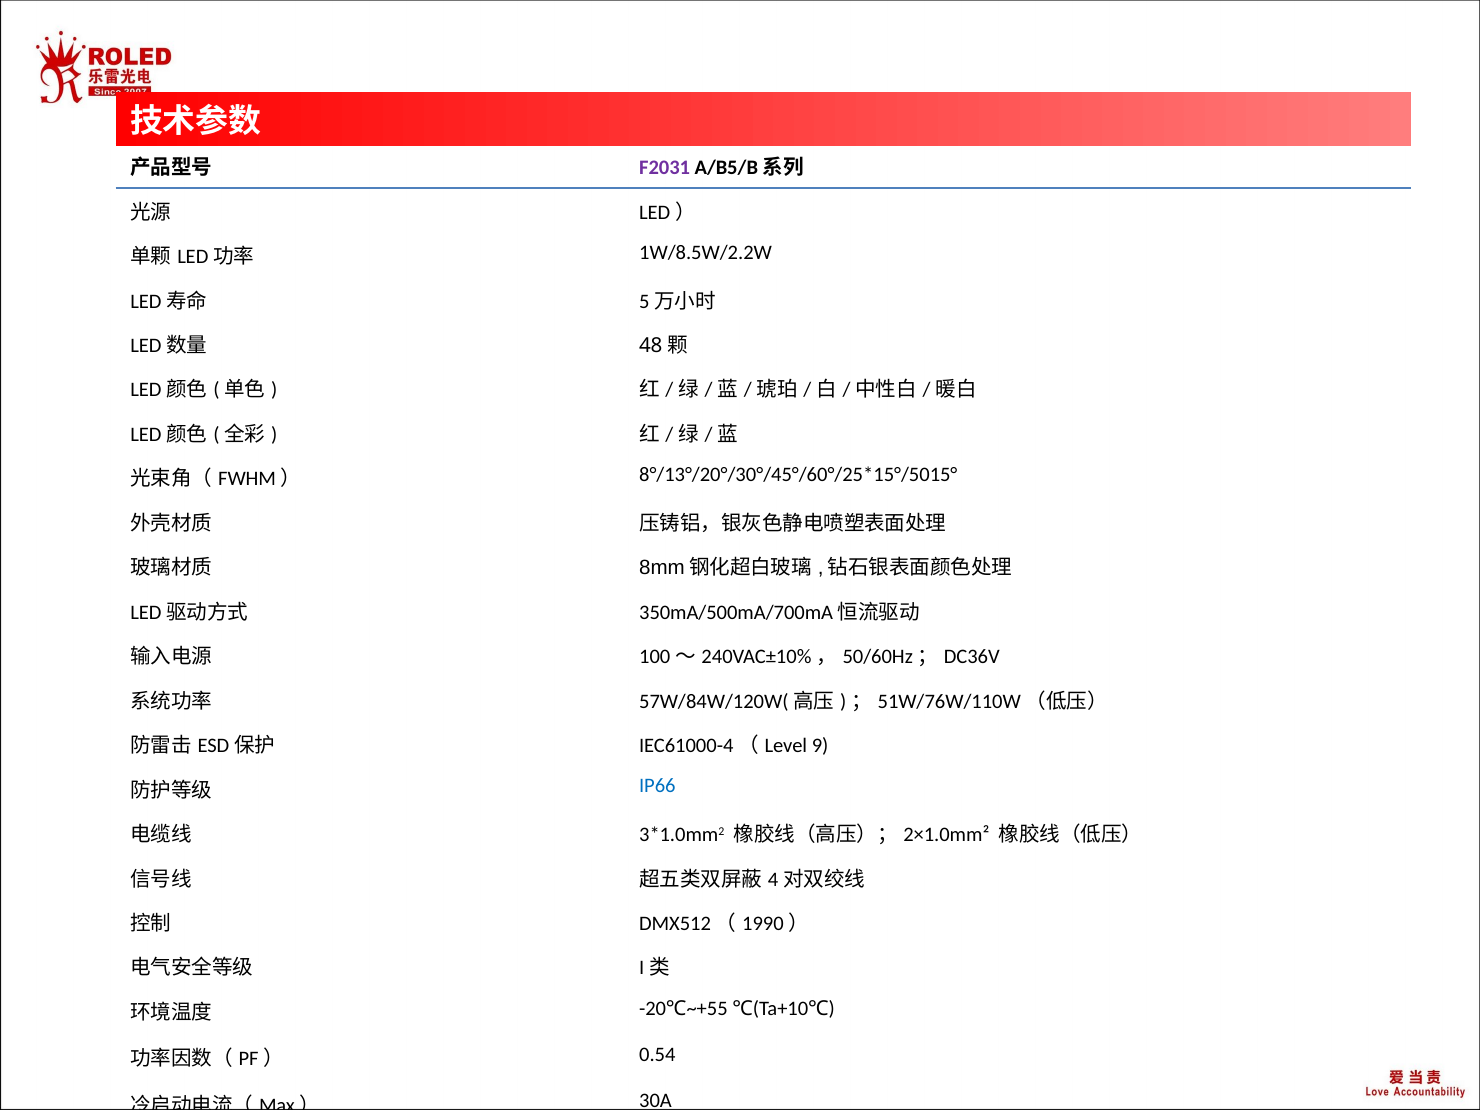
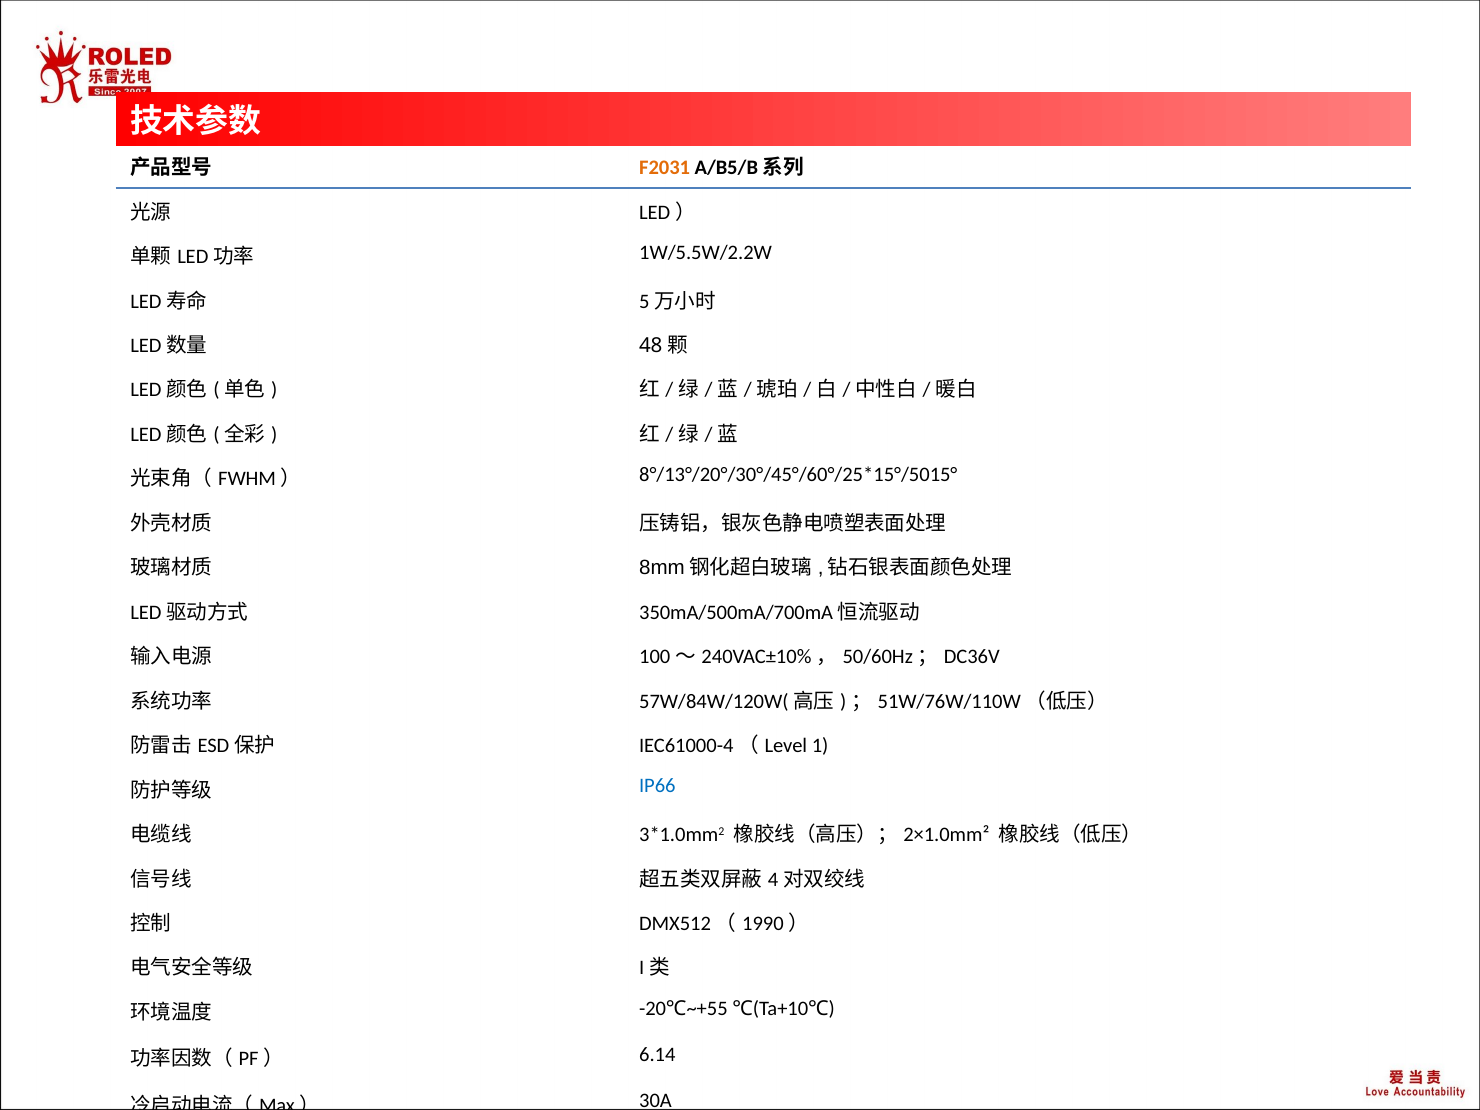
F2031 colour: purple -> orange
1W/8.5W/2.2W: 1W/8.5W/2.2W -> 1W/5.5W/2.2W
9: 9 -> 1
0.54: 0.54 -> 6.14
